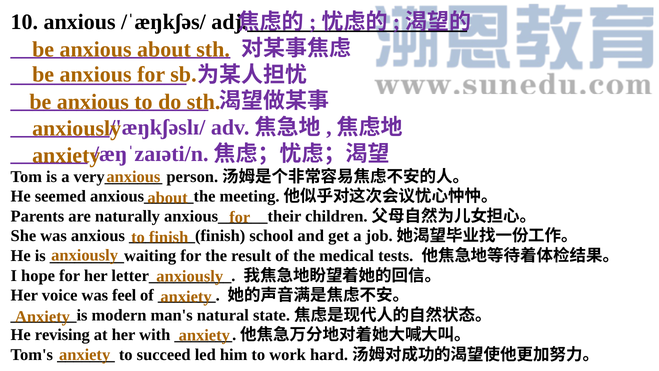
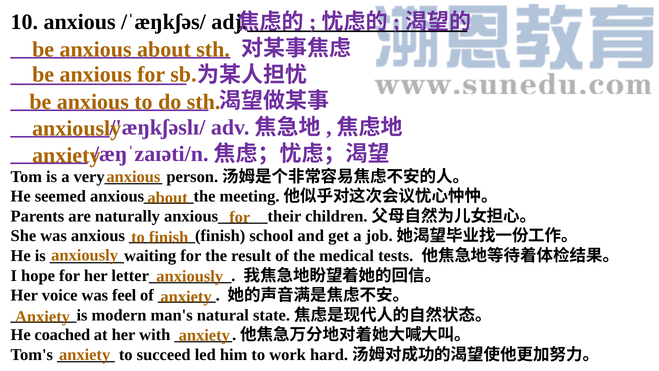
revising: revising -> coached
